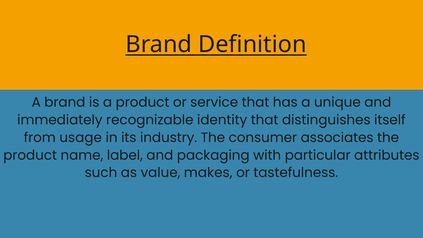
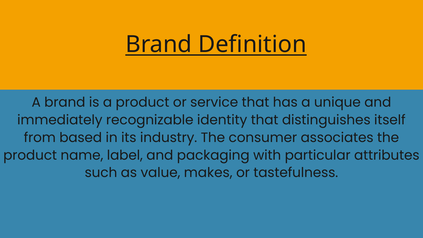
usage: usage -> based
